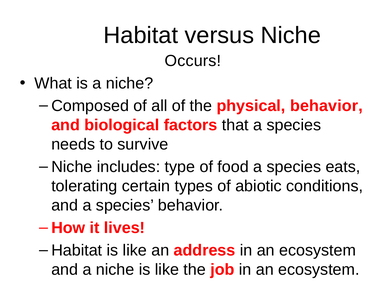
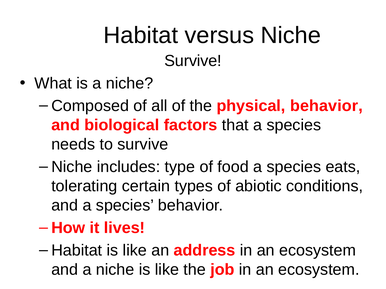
Occurs at (193, 61): Occurs -> Survive
